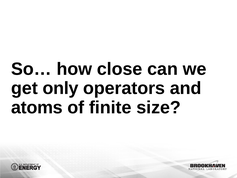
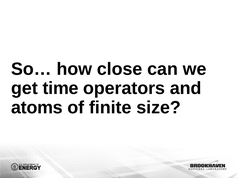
only: only -> time
